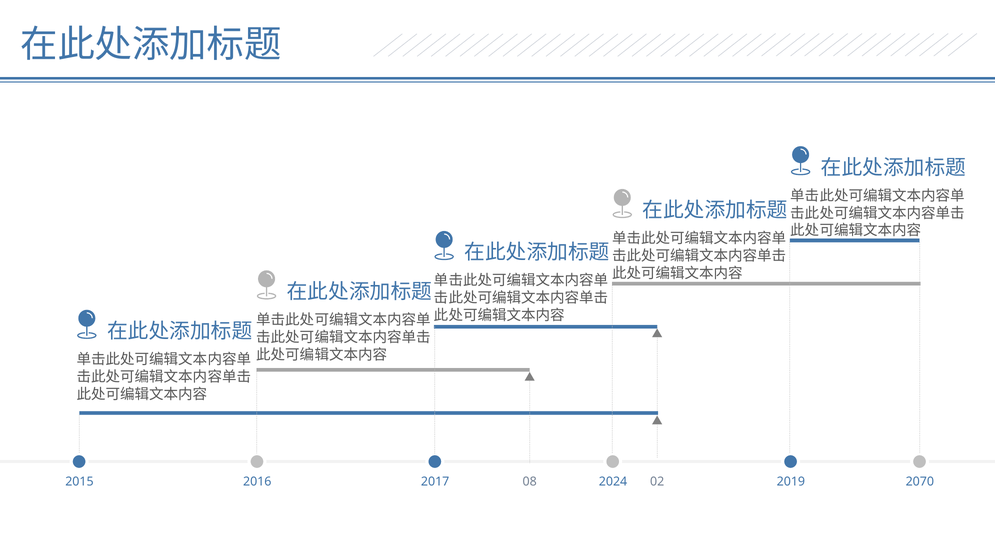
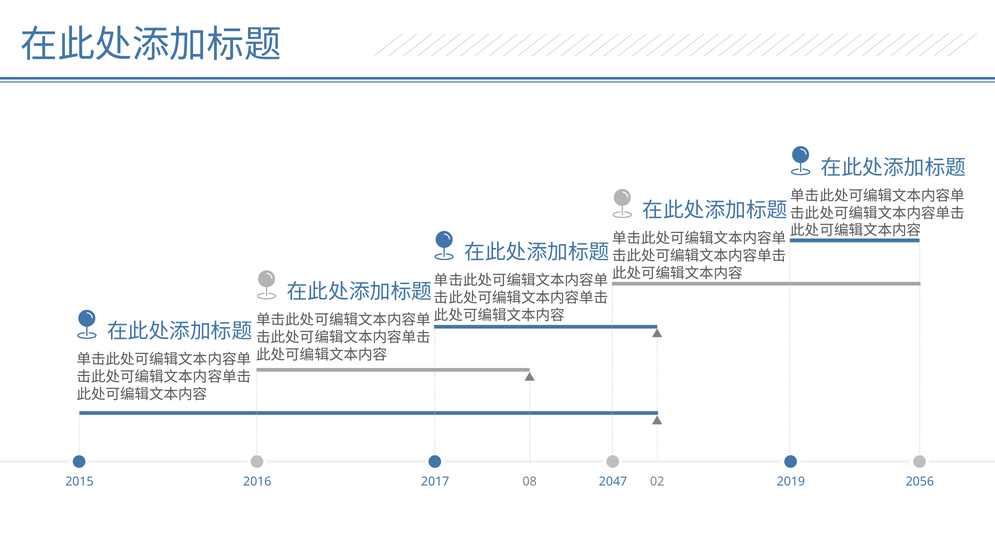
2024: 2024 -> 2047
2070: 2070 -> 2056
